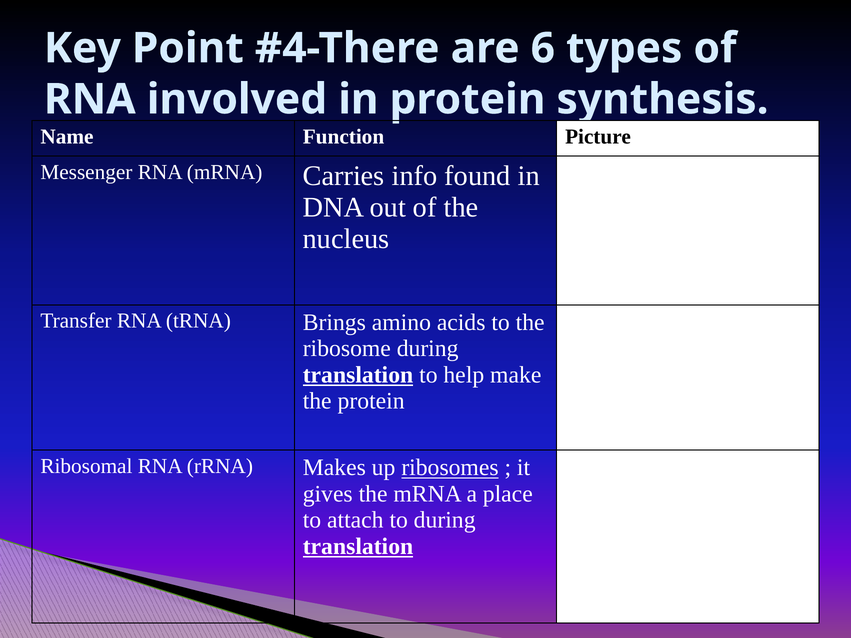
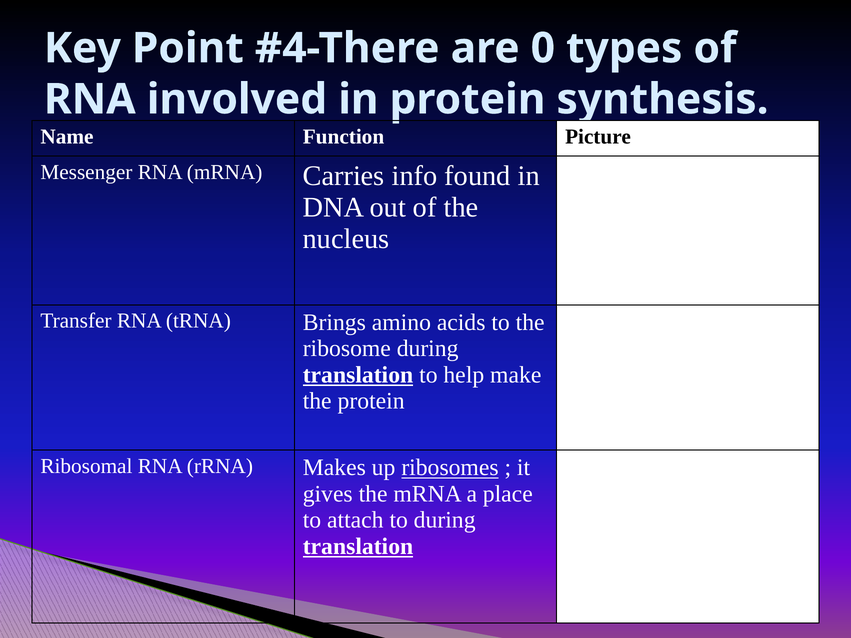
6: 6 -> 0
